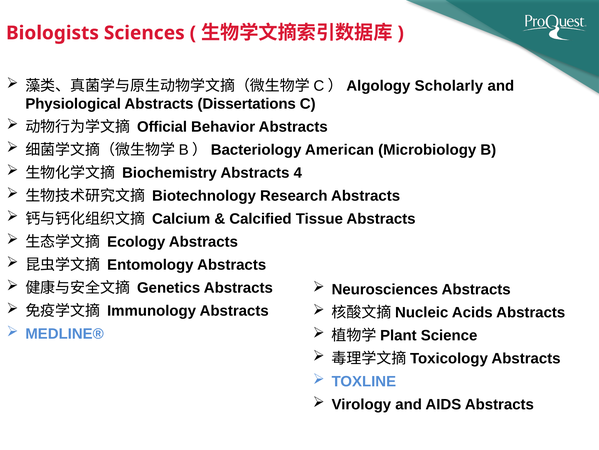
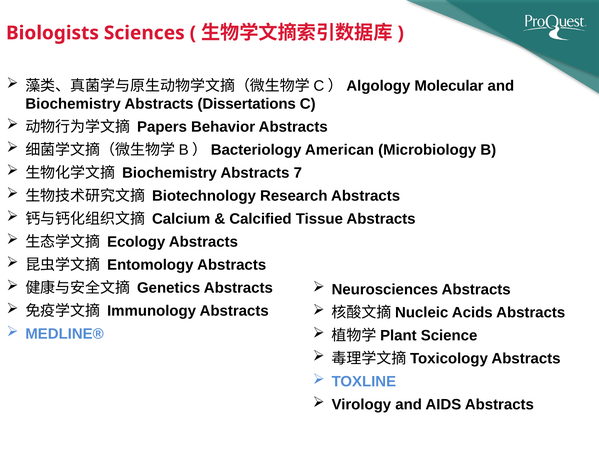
Scholarly: Scholarly -> Molecular
Physiological at (73, 104): Physiological -> Biochemistry
Official: Official -> Papers
4: 4 -> 7
